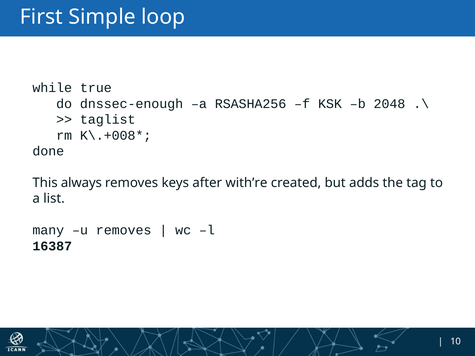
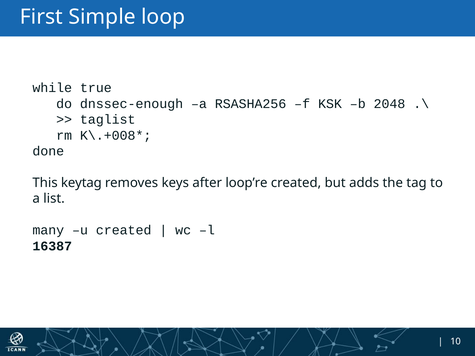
always: always -> keytag
with’re: with’re -> loop’re
u removes: removes -> created
